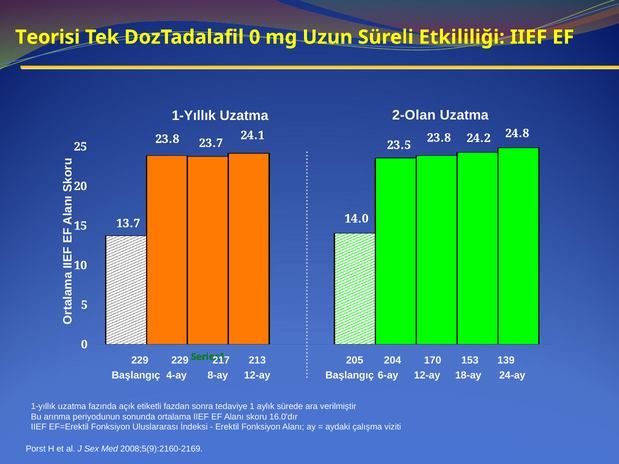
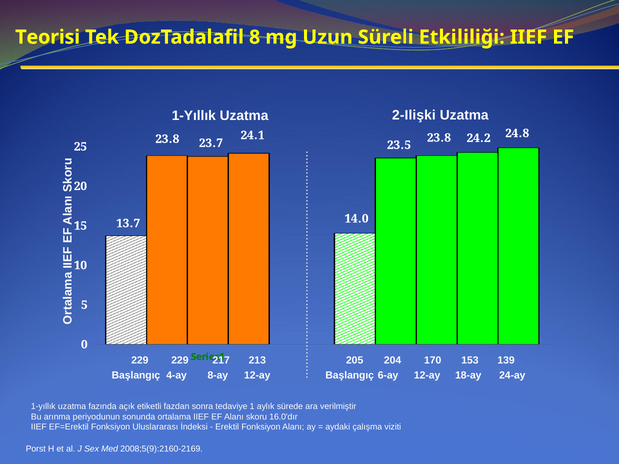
DozTadalafil 0: 0 -> 8
2-Olan: 2-Olan -> 2-Ilişki
